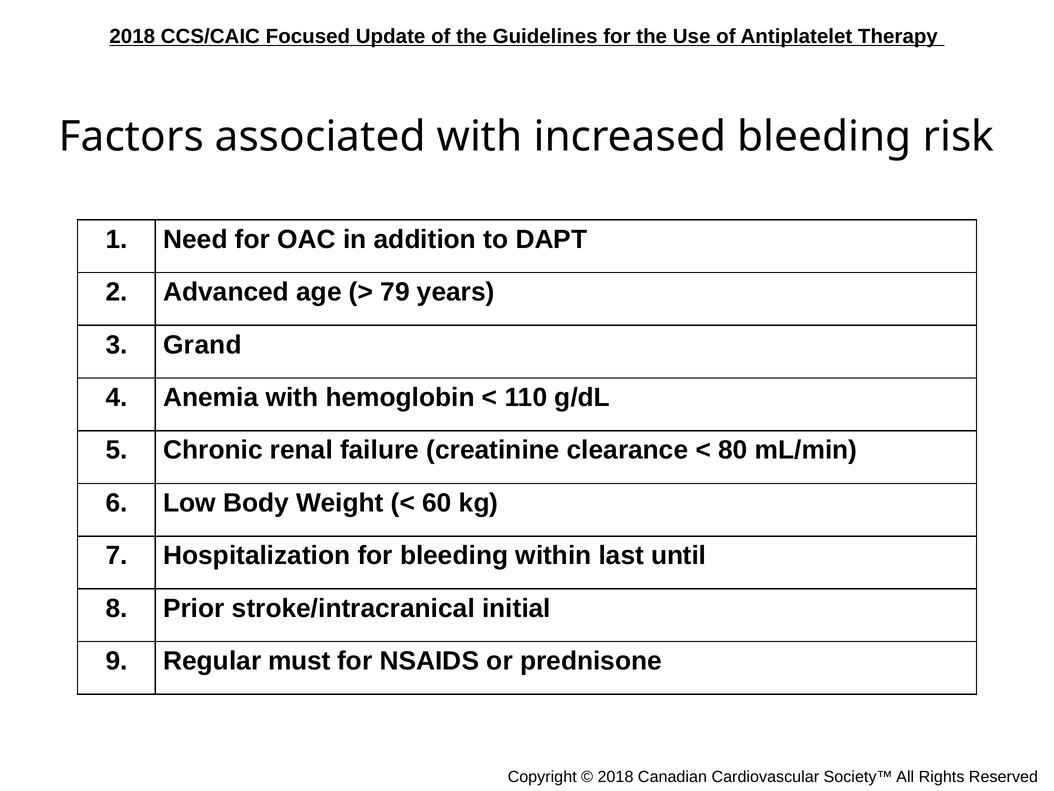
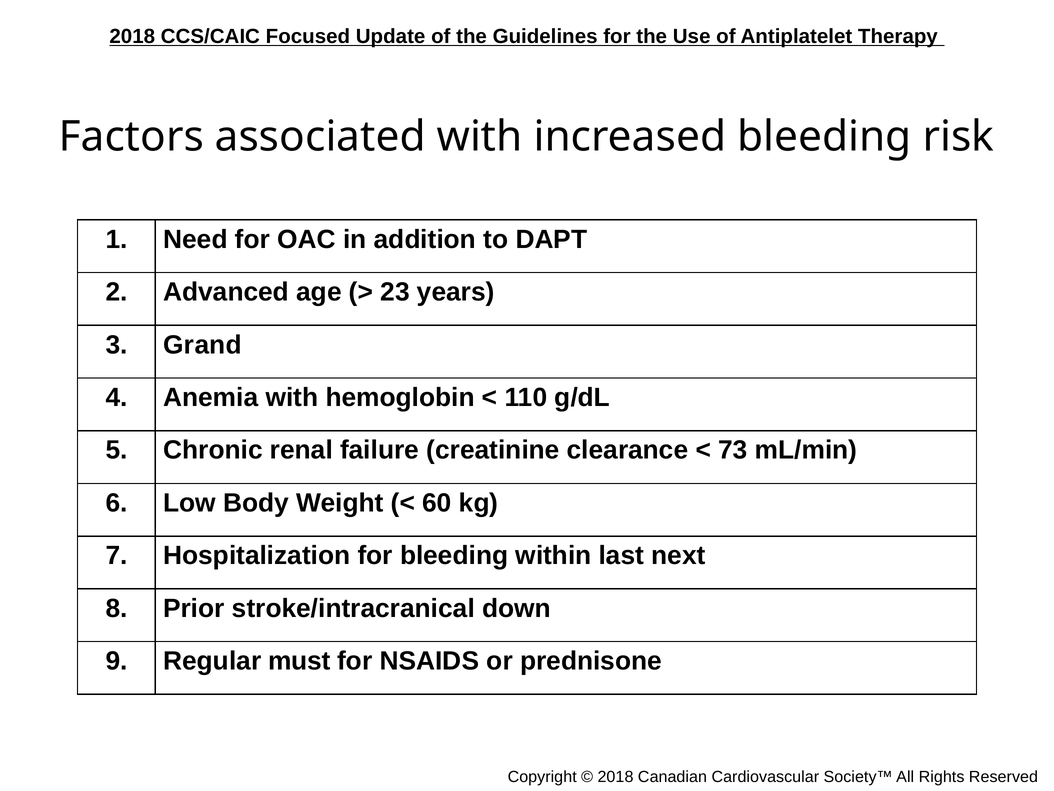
79: 79 -> 23
80: 80 -> 73
until: until -> next
initial: initial -> down
